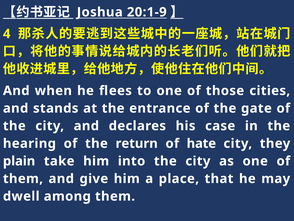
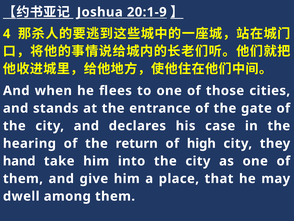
hate: hate -> high
plain: plain -> hand
